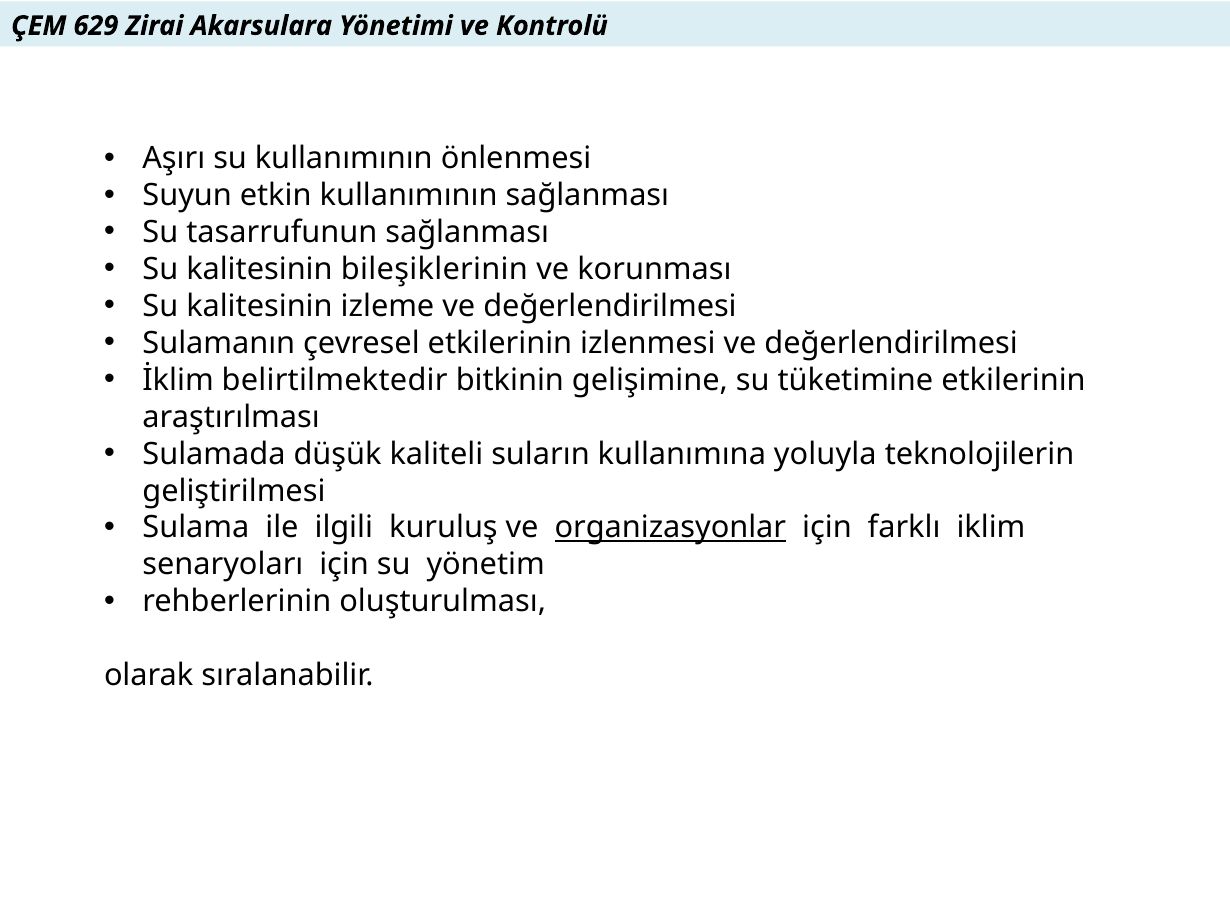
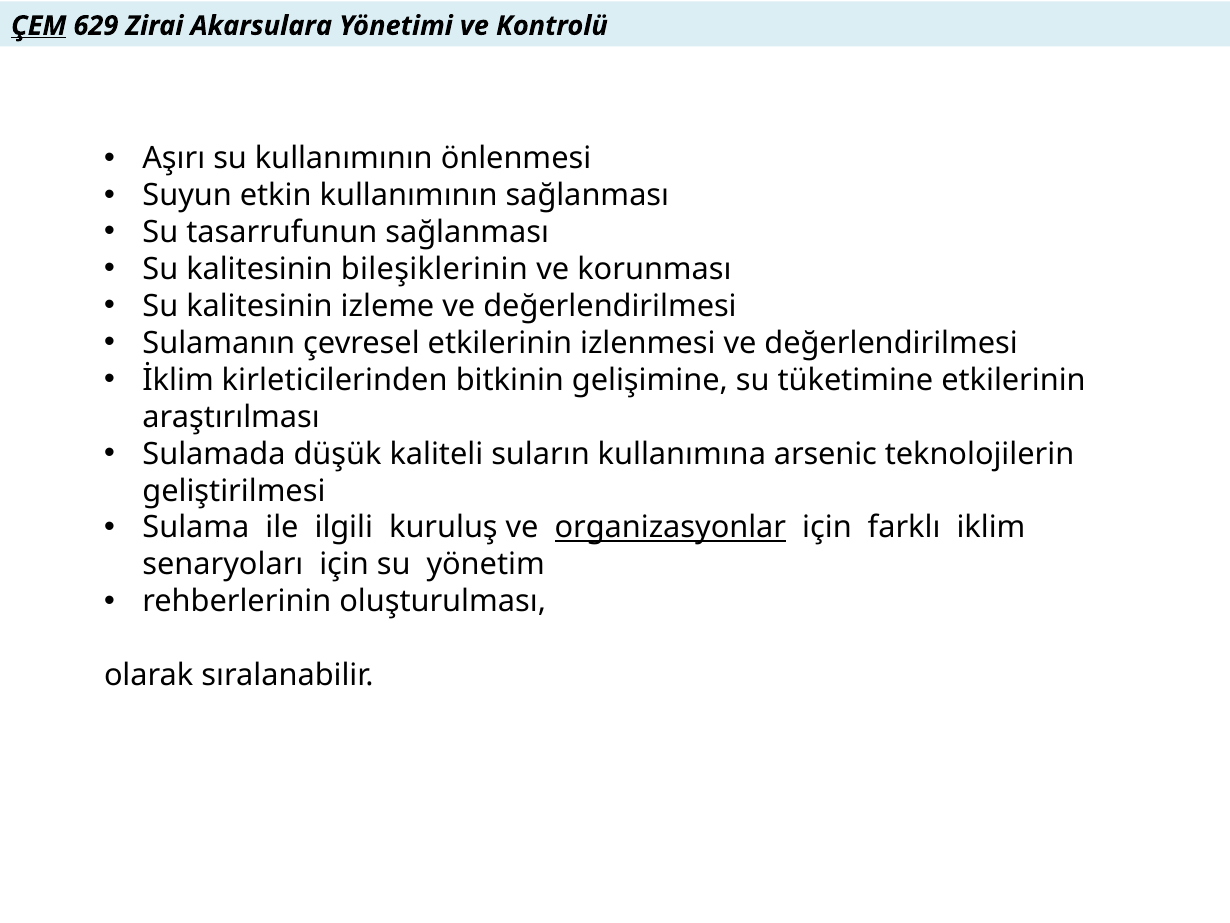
ÇEM underline: none -> present
belirtilmektedir: belirtilmektedir -> kirleticilerinden
yoluyla: yoluyla -> arsenic
